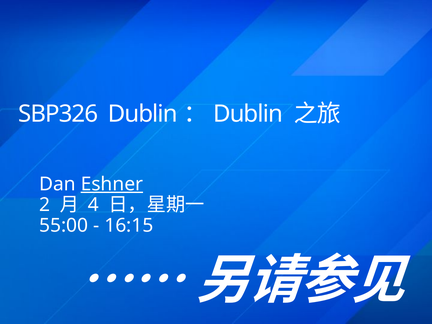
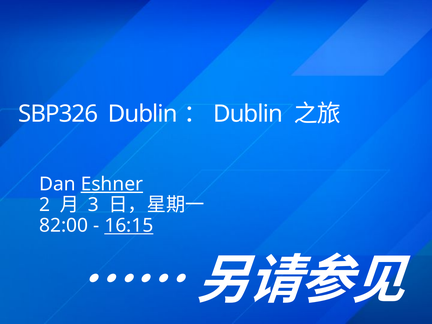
4: 4 -> 3
55:00: 55:00 -> 82:00
16:15 underline: none -> present
